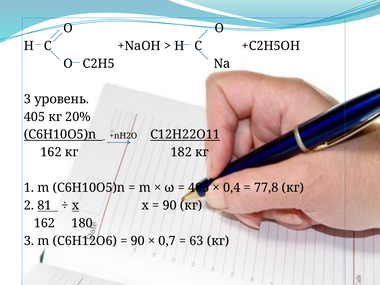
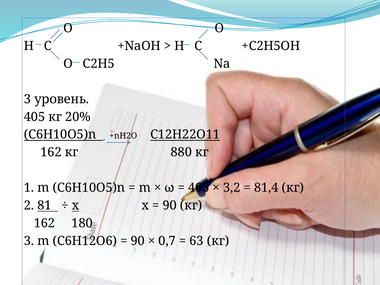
182: 182 -> 880
0,4: 0,4 -> 3,2
77,8: 77,8 -> 81,4
